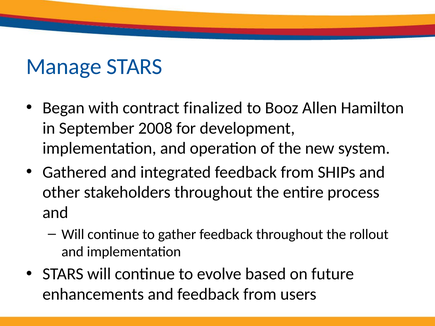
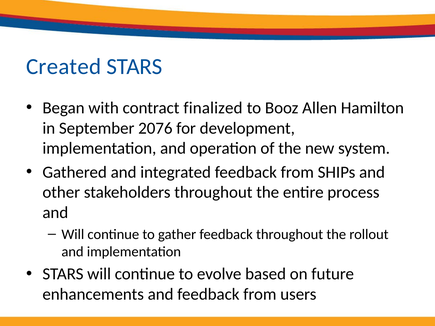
Manage: Manage -> Created
2008: 2008 -> 2076
